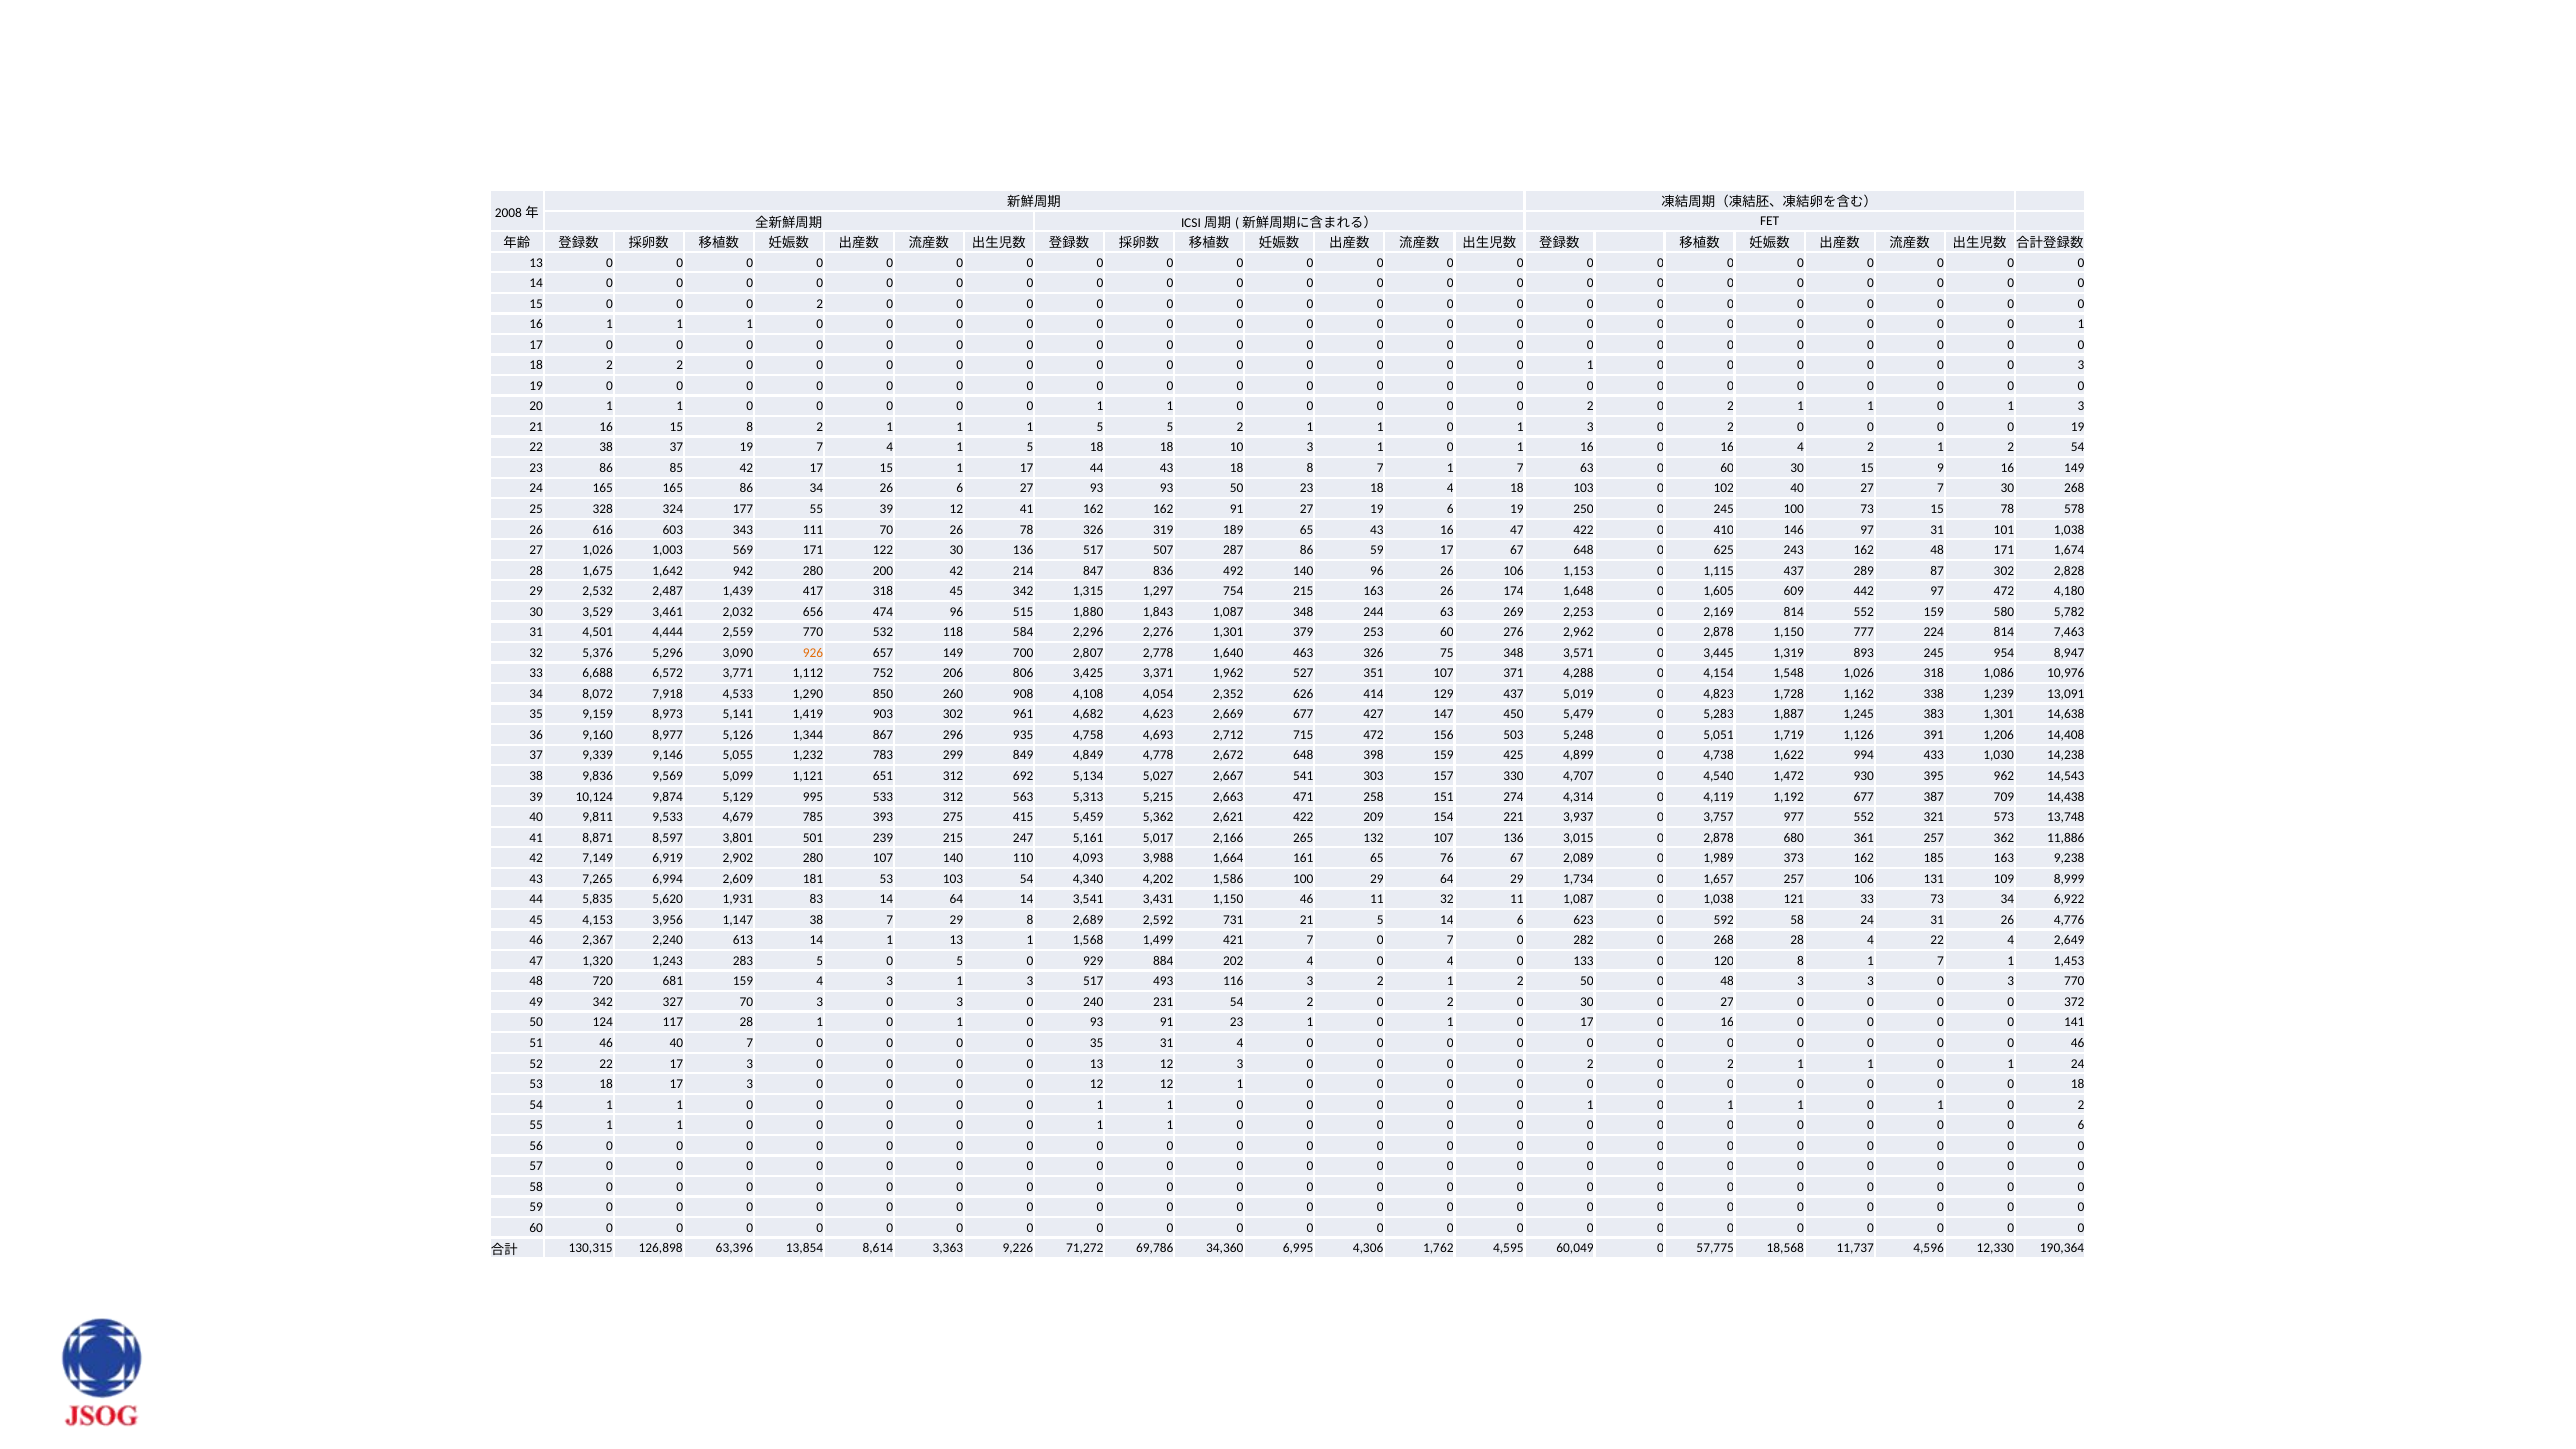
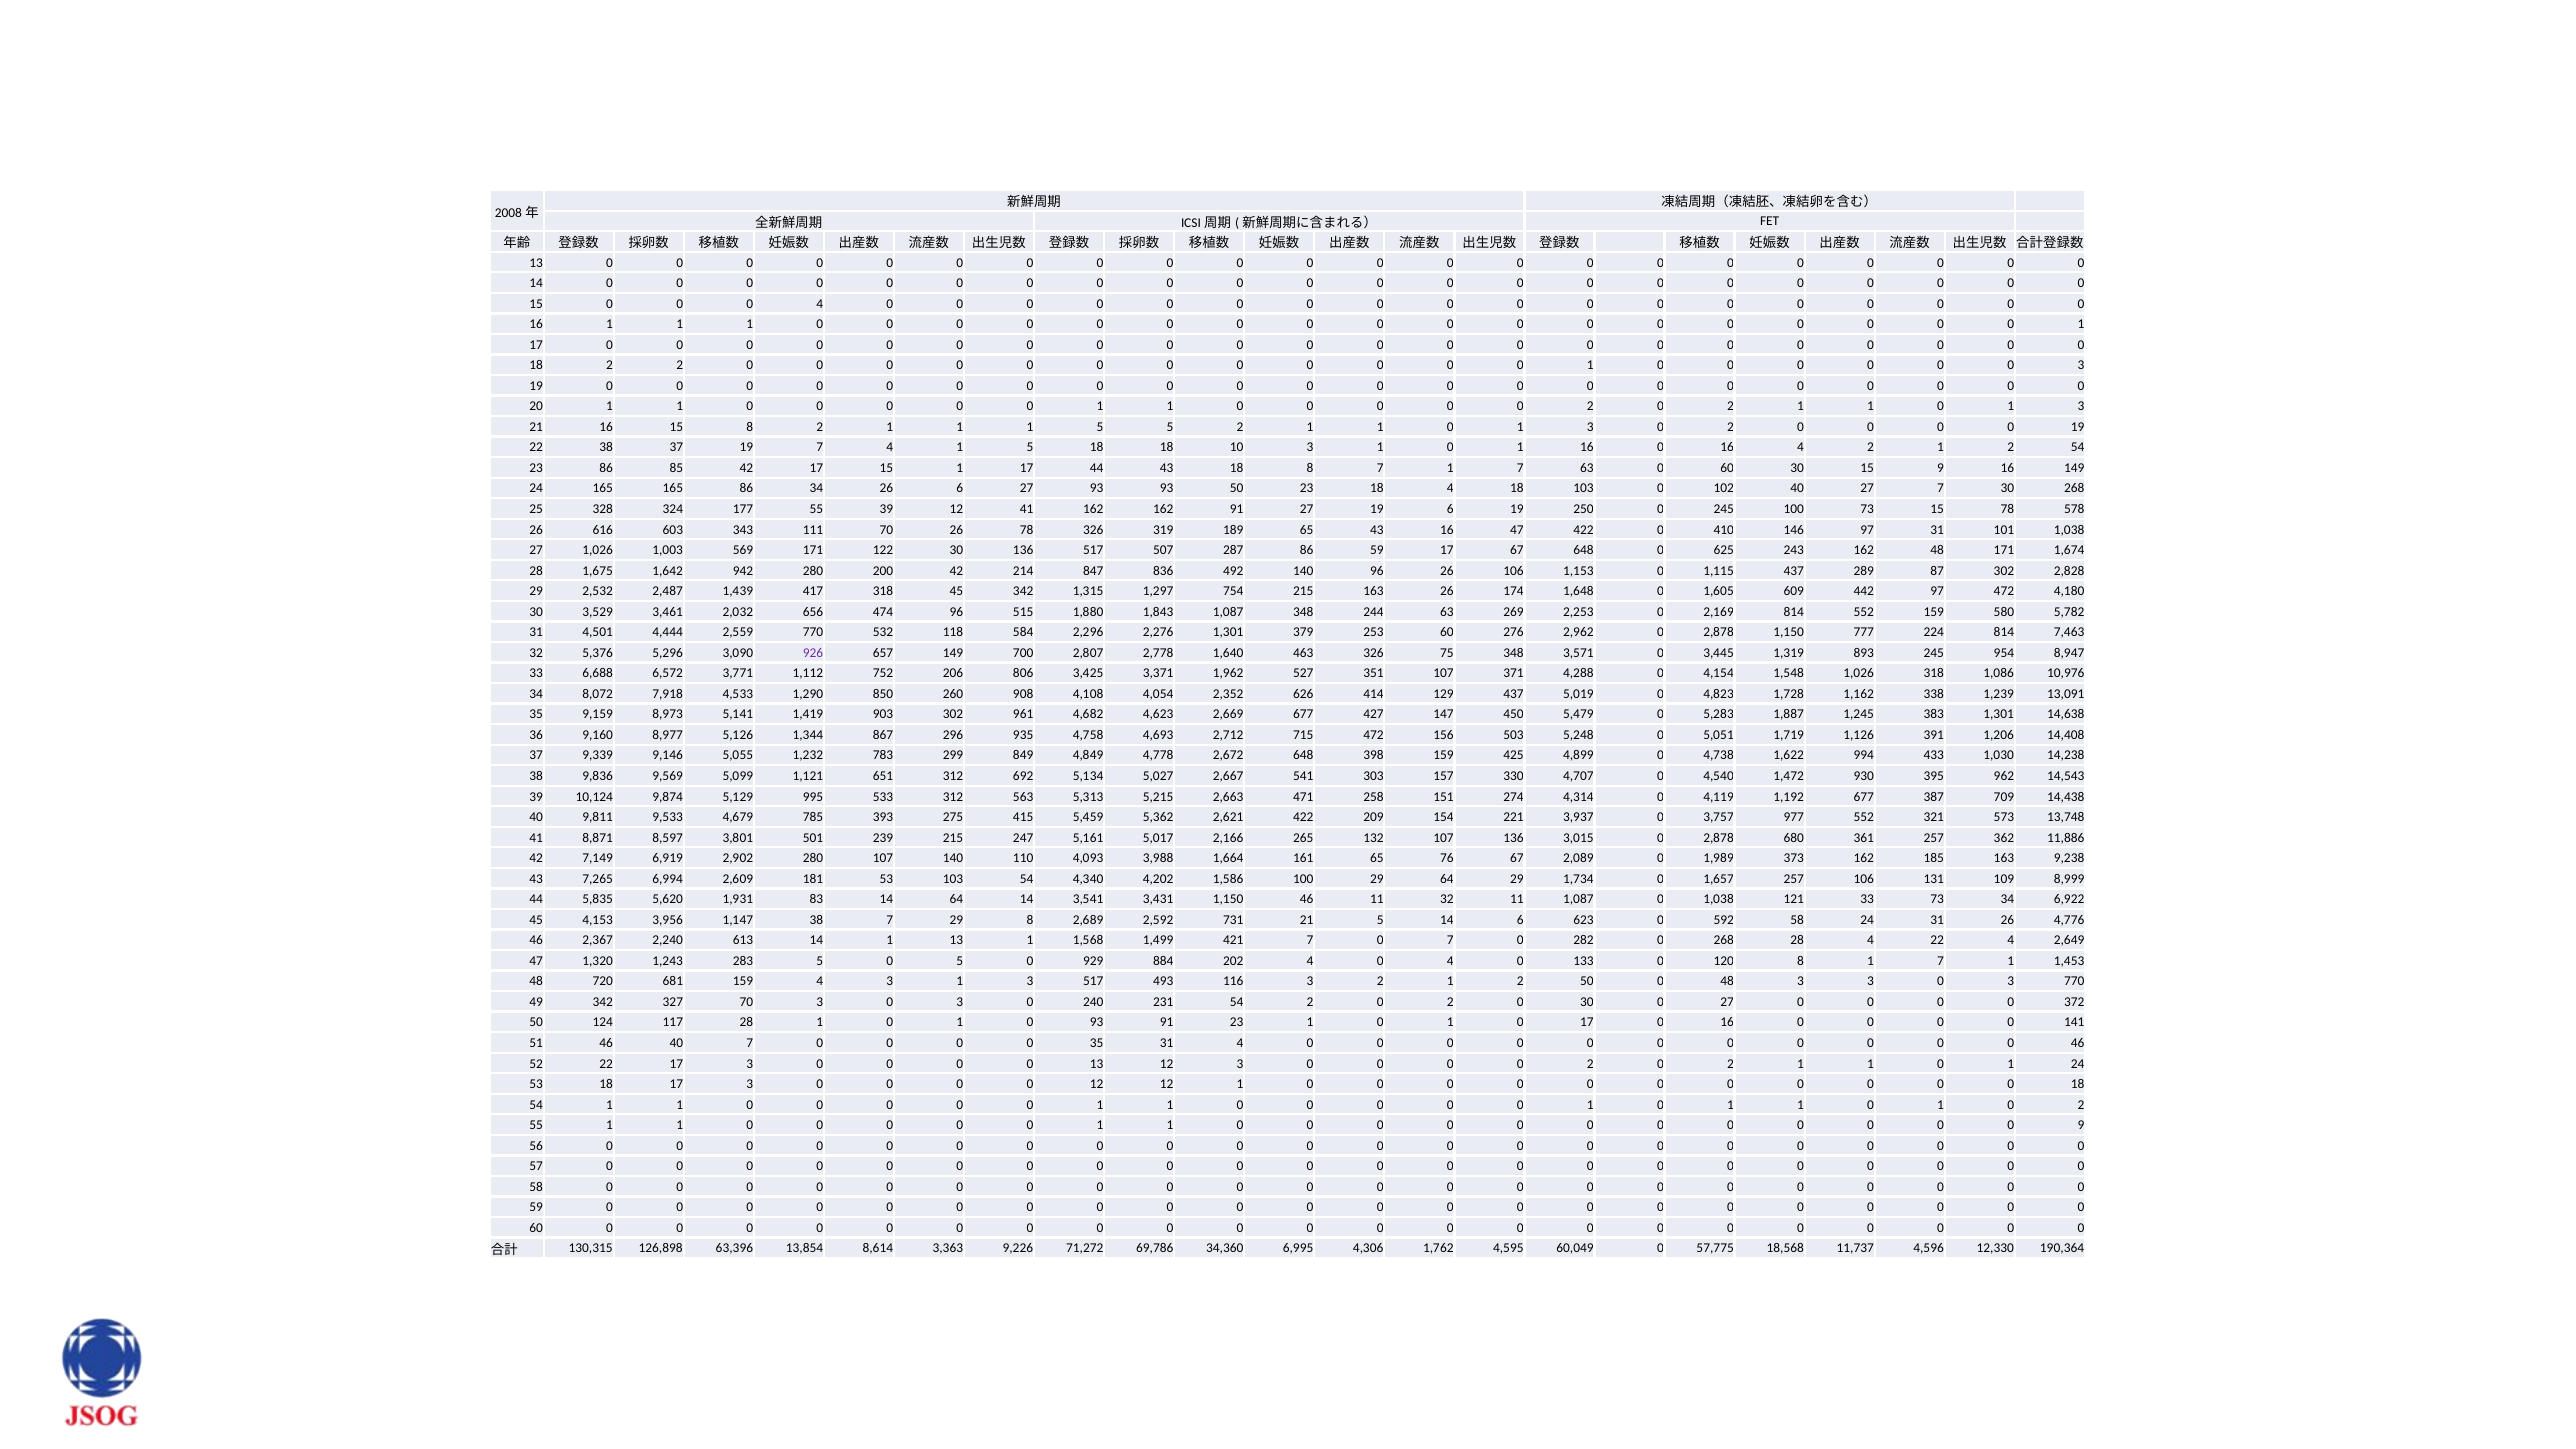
2 at (820, 304): 2 -> 4
926 colour: orange -> purple
0 6: 6 -> 9
